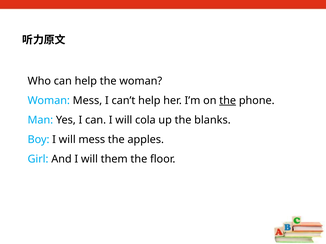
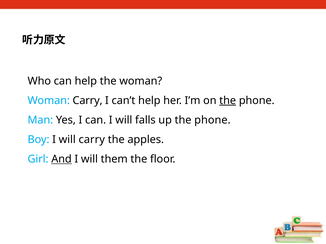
Woman Mess: Mess -> Carry
cola: cola -> falls
up the blanks: blanks -> phone
will mess: mess -> carry
And underline: none -> present
